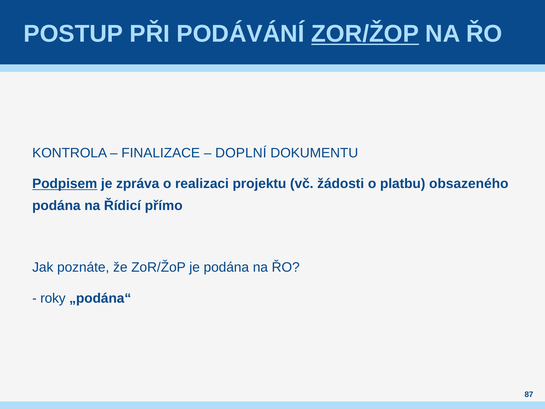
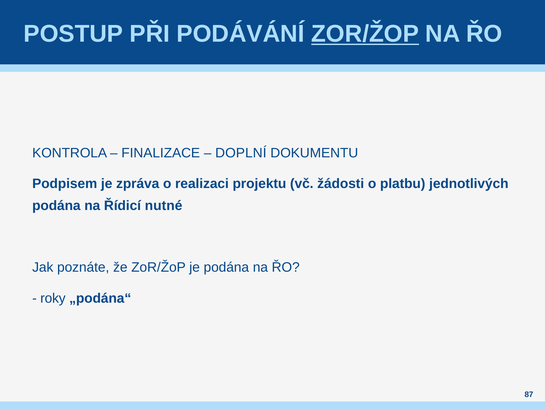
Podpisem underline: present -> none
obsazeného: obsazeného -> jednotlivých
přímo: přímo -> nutné
